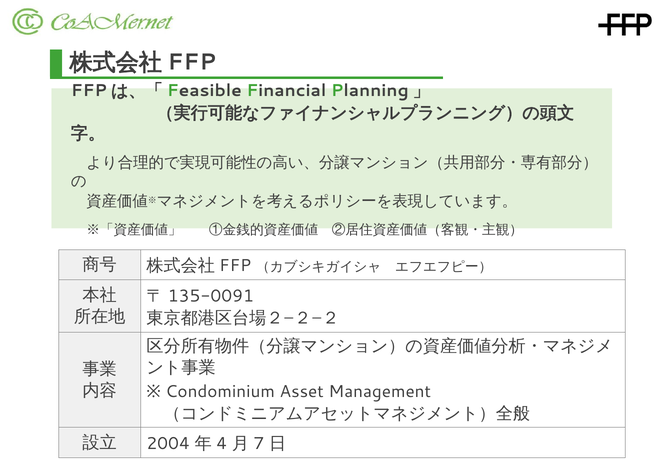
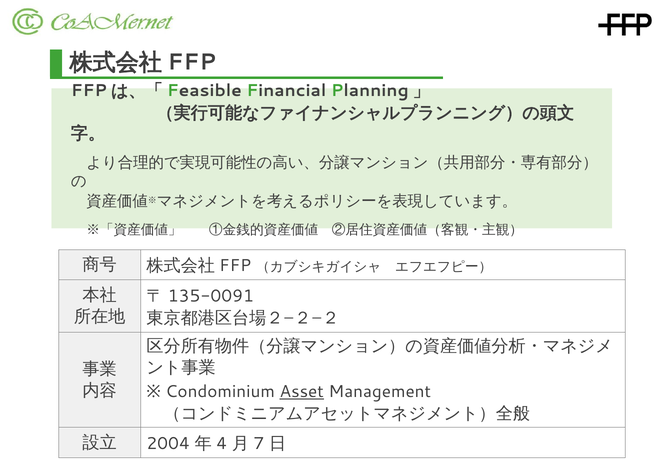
Asset underline: none -> present
